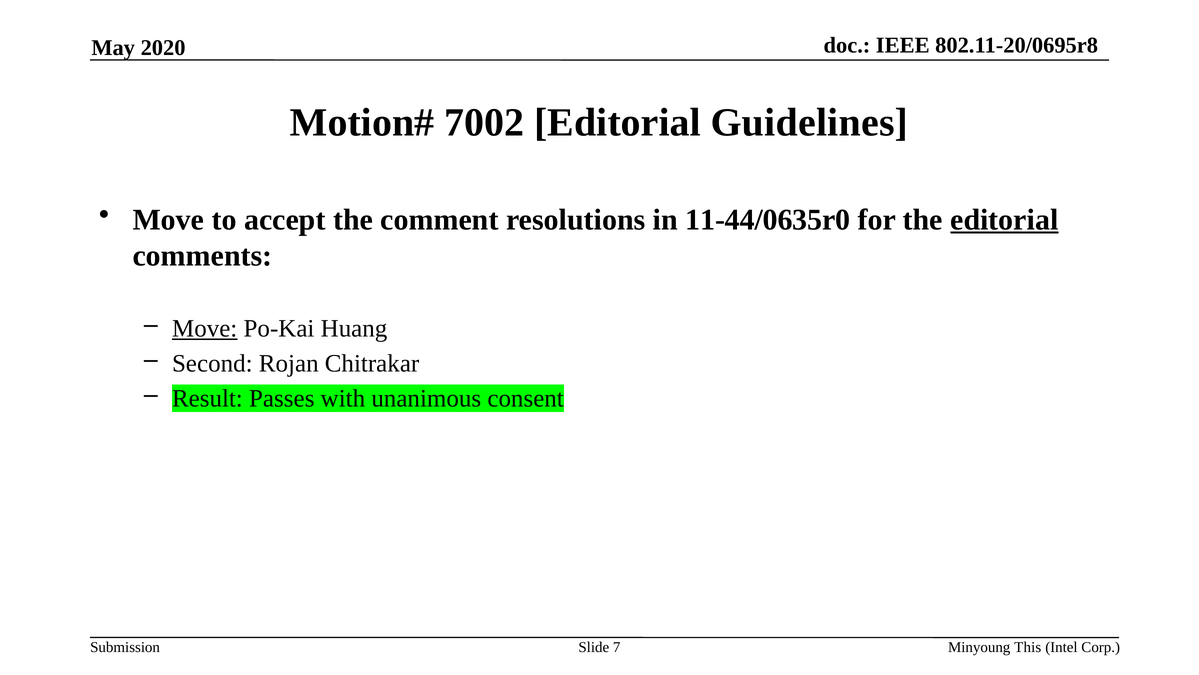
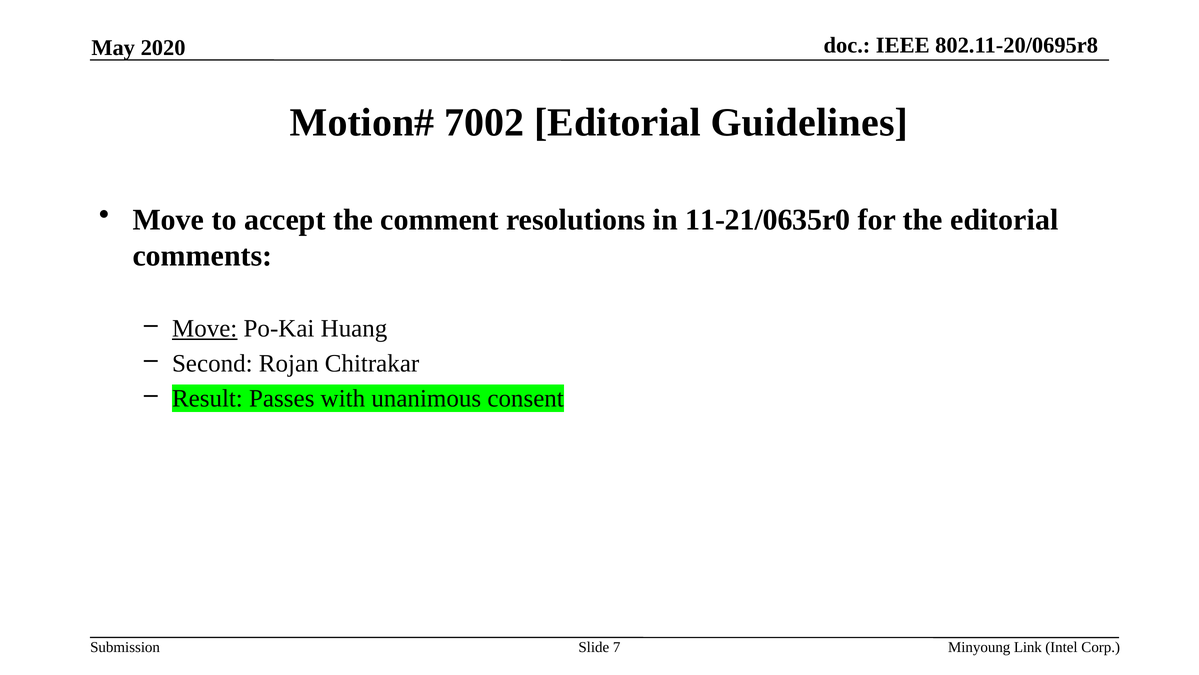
11-44/0635r0: 11-44/0635r0 -> 11-21/0635r0
editorial at (1004, 219) underline: present -> none
This: This -> Link
